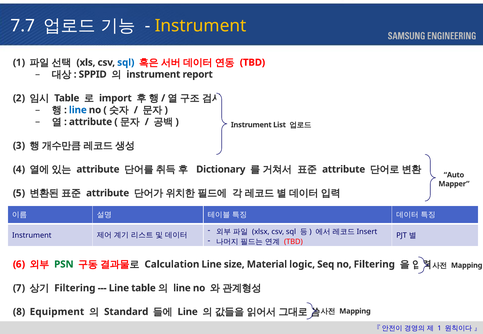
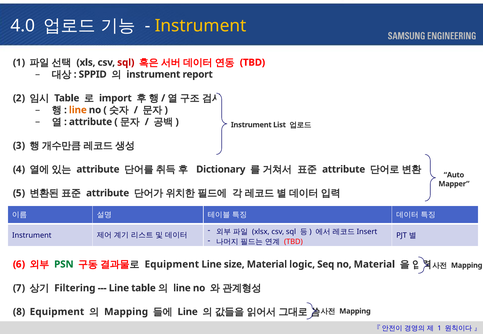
7.7: 7.7 -> 4.0
sql at (126, 63) colour: blue -> red
line at (78, 110) colour: blue -> orange
Calculation at (172, 265): Calculation -> Equipment
no Filtering: Filtering -> Material
Standard at (126, 312): Standard -> Mapping
